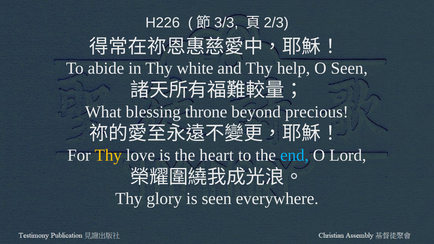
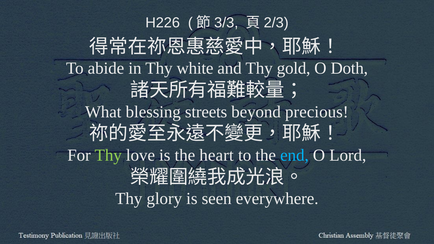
help: help -> gold
O Seen: Seen -> Doth
throne: throne -> streets
Thy at (108, 155) colour: yellow -> light green
